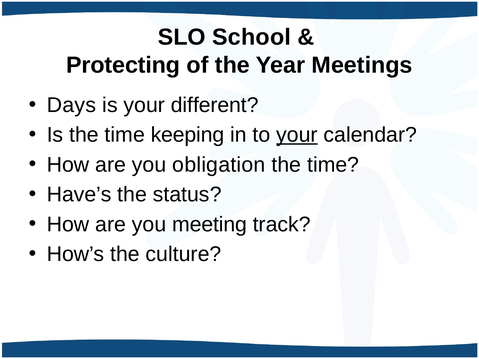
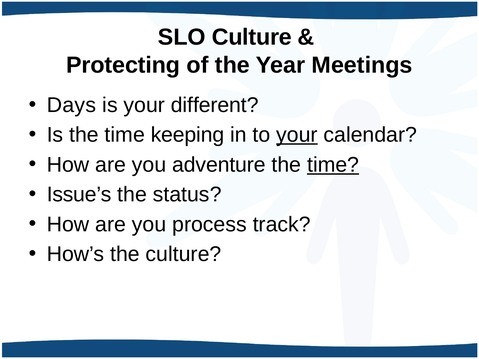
SLO School: School -> Culture
obligation: obligation -> adventure
time at (333, 165) underline: none -> present
Have’s: Have’s -> Issue’s
meeting: meeting -> process
